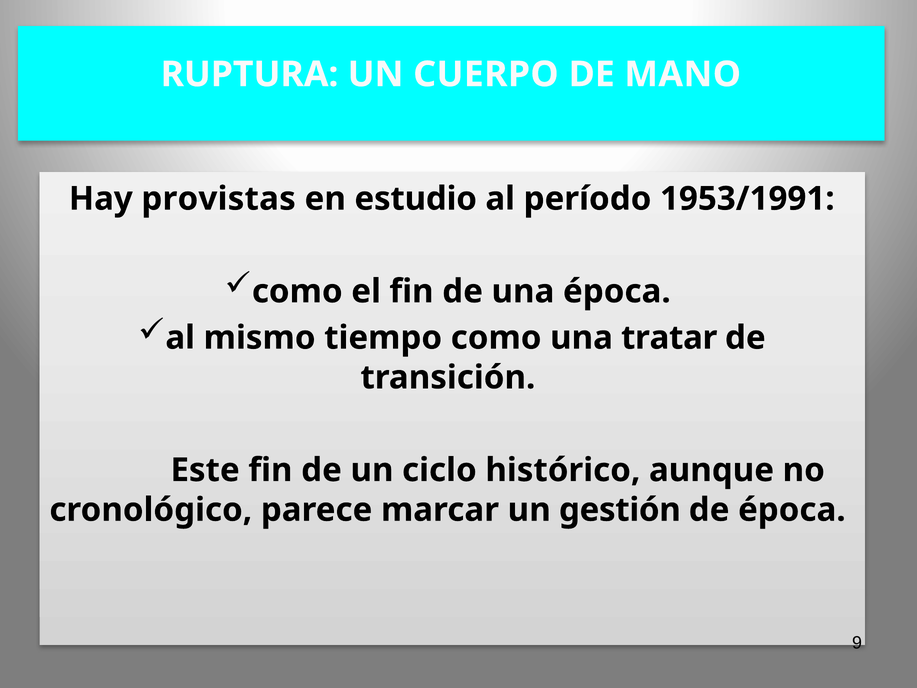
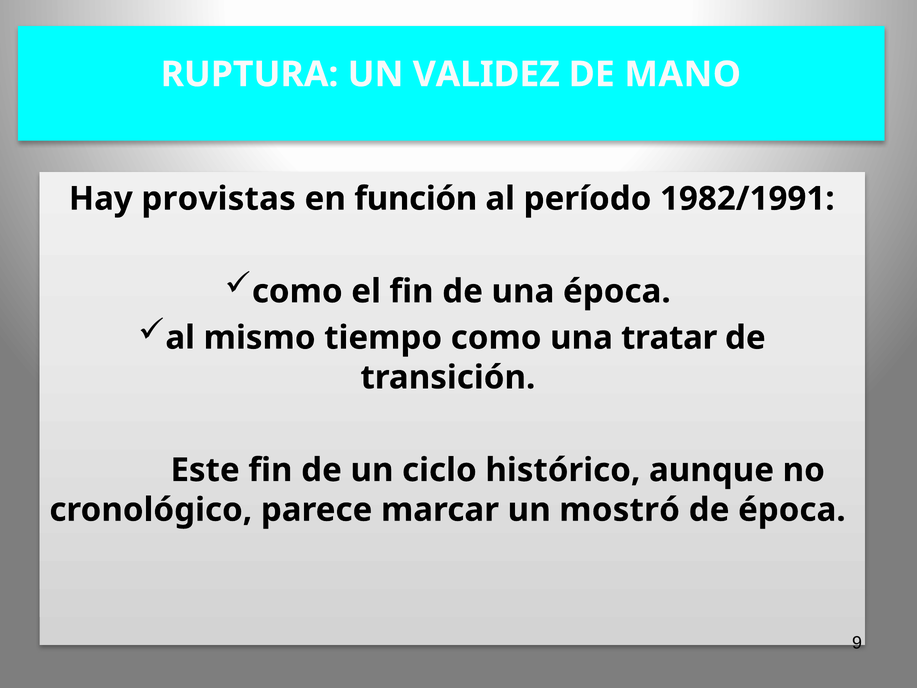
CUERPO: CUERPO -> VALIDEZ
estudio: estudio -> función
1953/1991: 1953/1991 -> 1982/1991
gestión: gestión -> mostró
